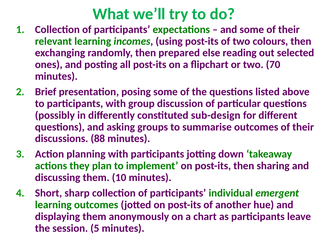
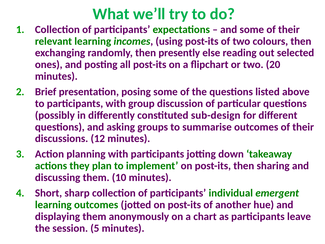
prepared: prepared -> presently
70: 70 -> 20
88: 88 -> 12
